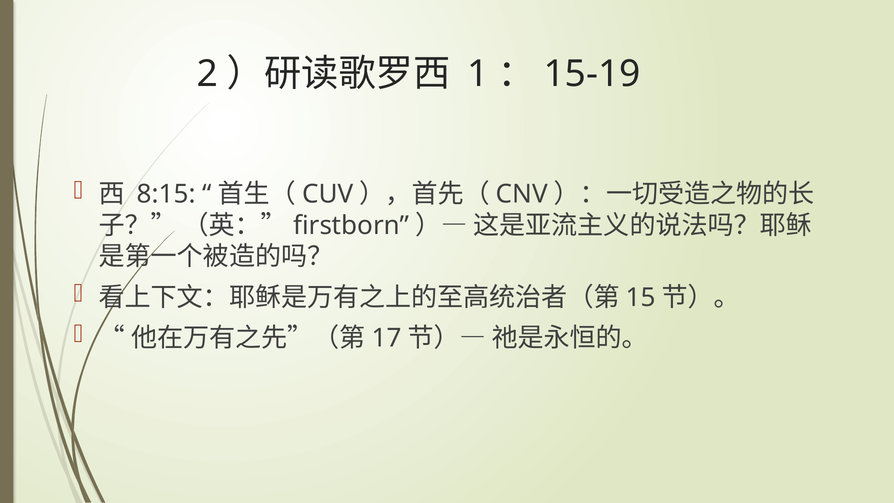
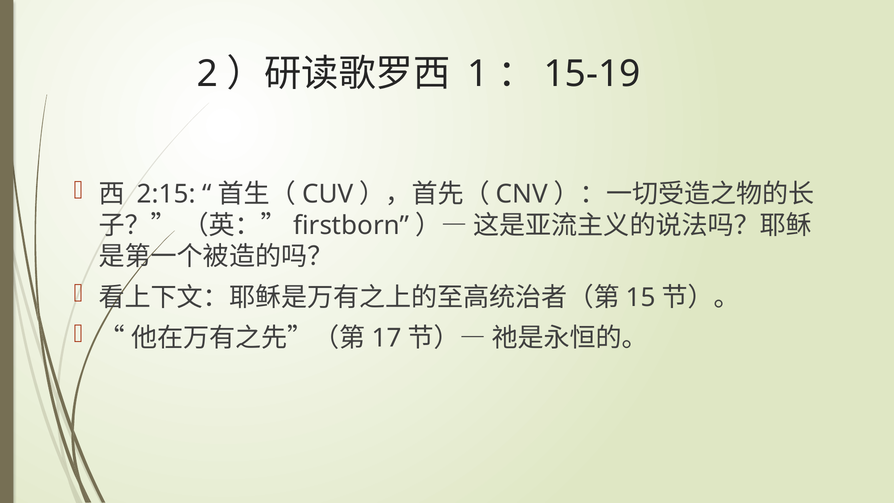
8:15: 8:15 -> 2:15
